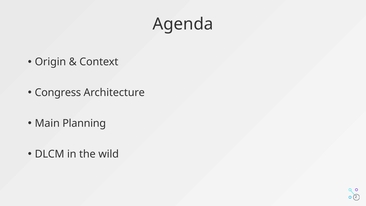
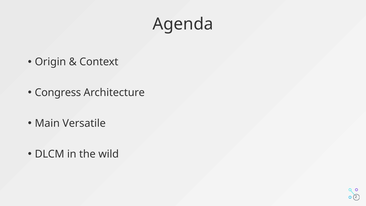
Planning: Planning -> Versatile
